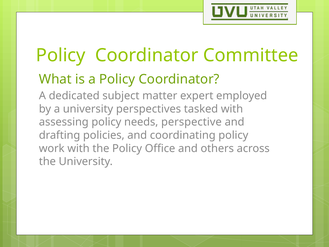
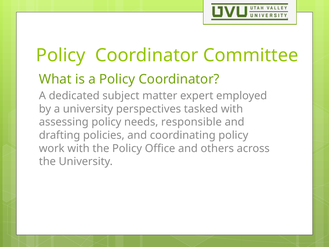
perspective: perspective -> responsible
